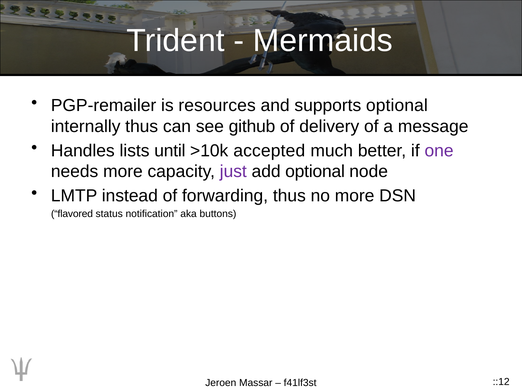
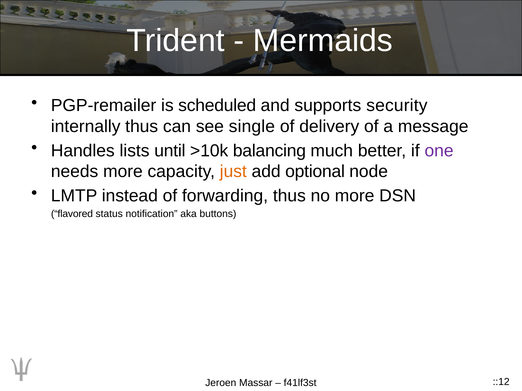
resources: resources -> scheduled
supports optional: optional -> security
github: github -> single
accepted: accepted -> balancing
just colour: purple -> orange
